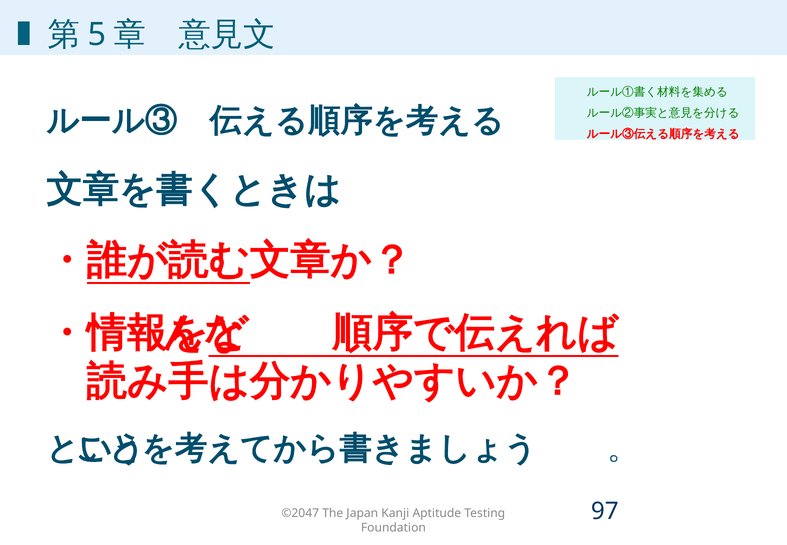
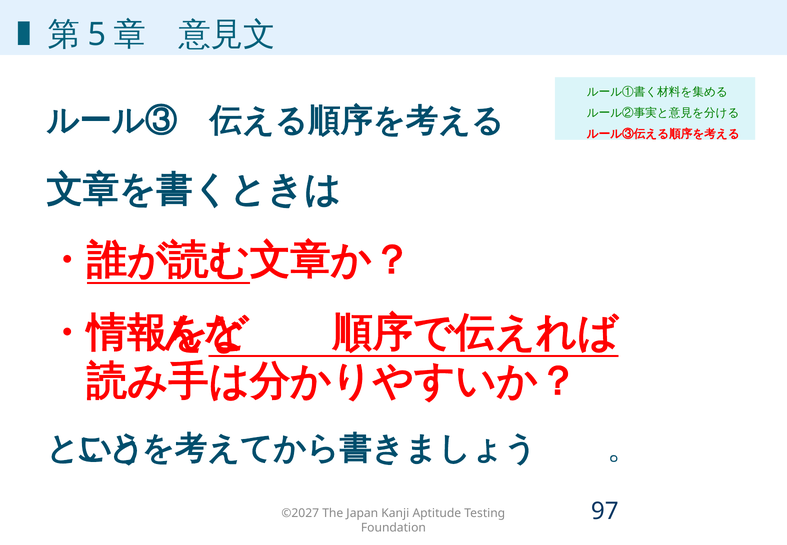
©2047: ©2047 -> ©2027
